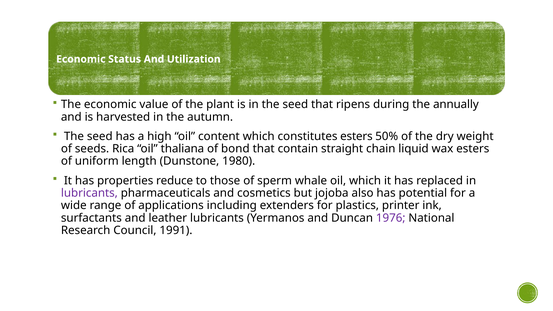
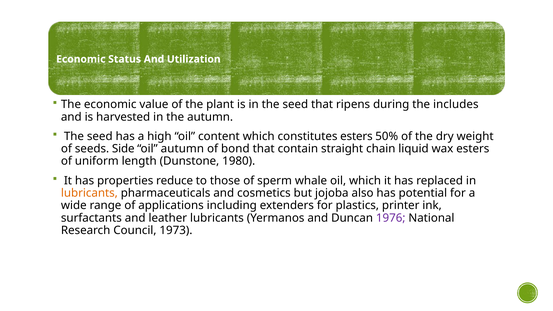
annually: annually -> includes
Rica: Rica -> Side
oil thaliana: thaliana -> autumn
lubricants at (89, 193) colour: purple -> orange
1991: 1991 -> 1973
